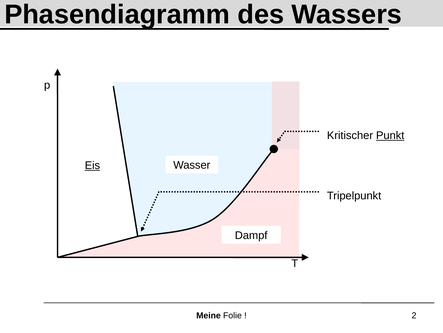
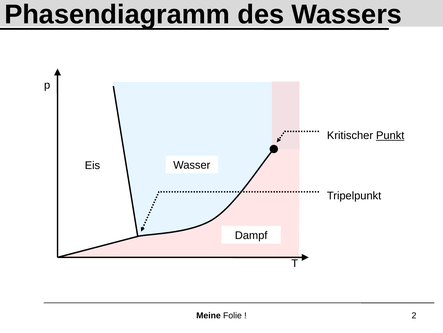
Eis underline: present -> none
